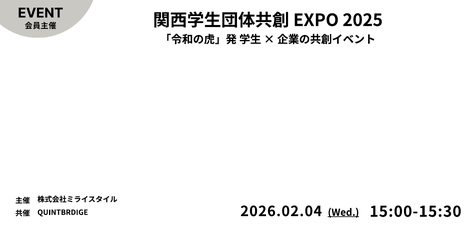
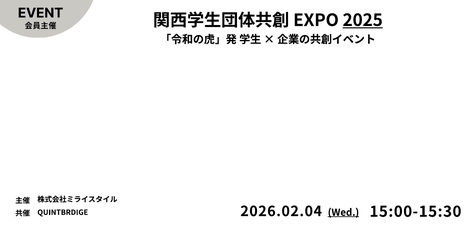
2025 underline: none -> present
